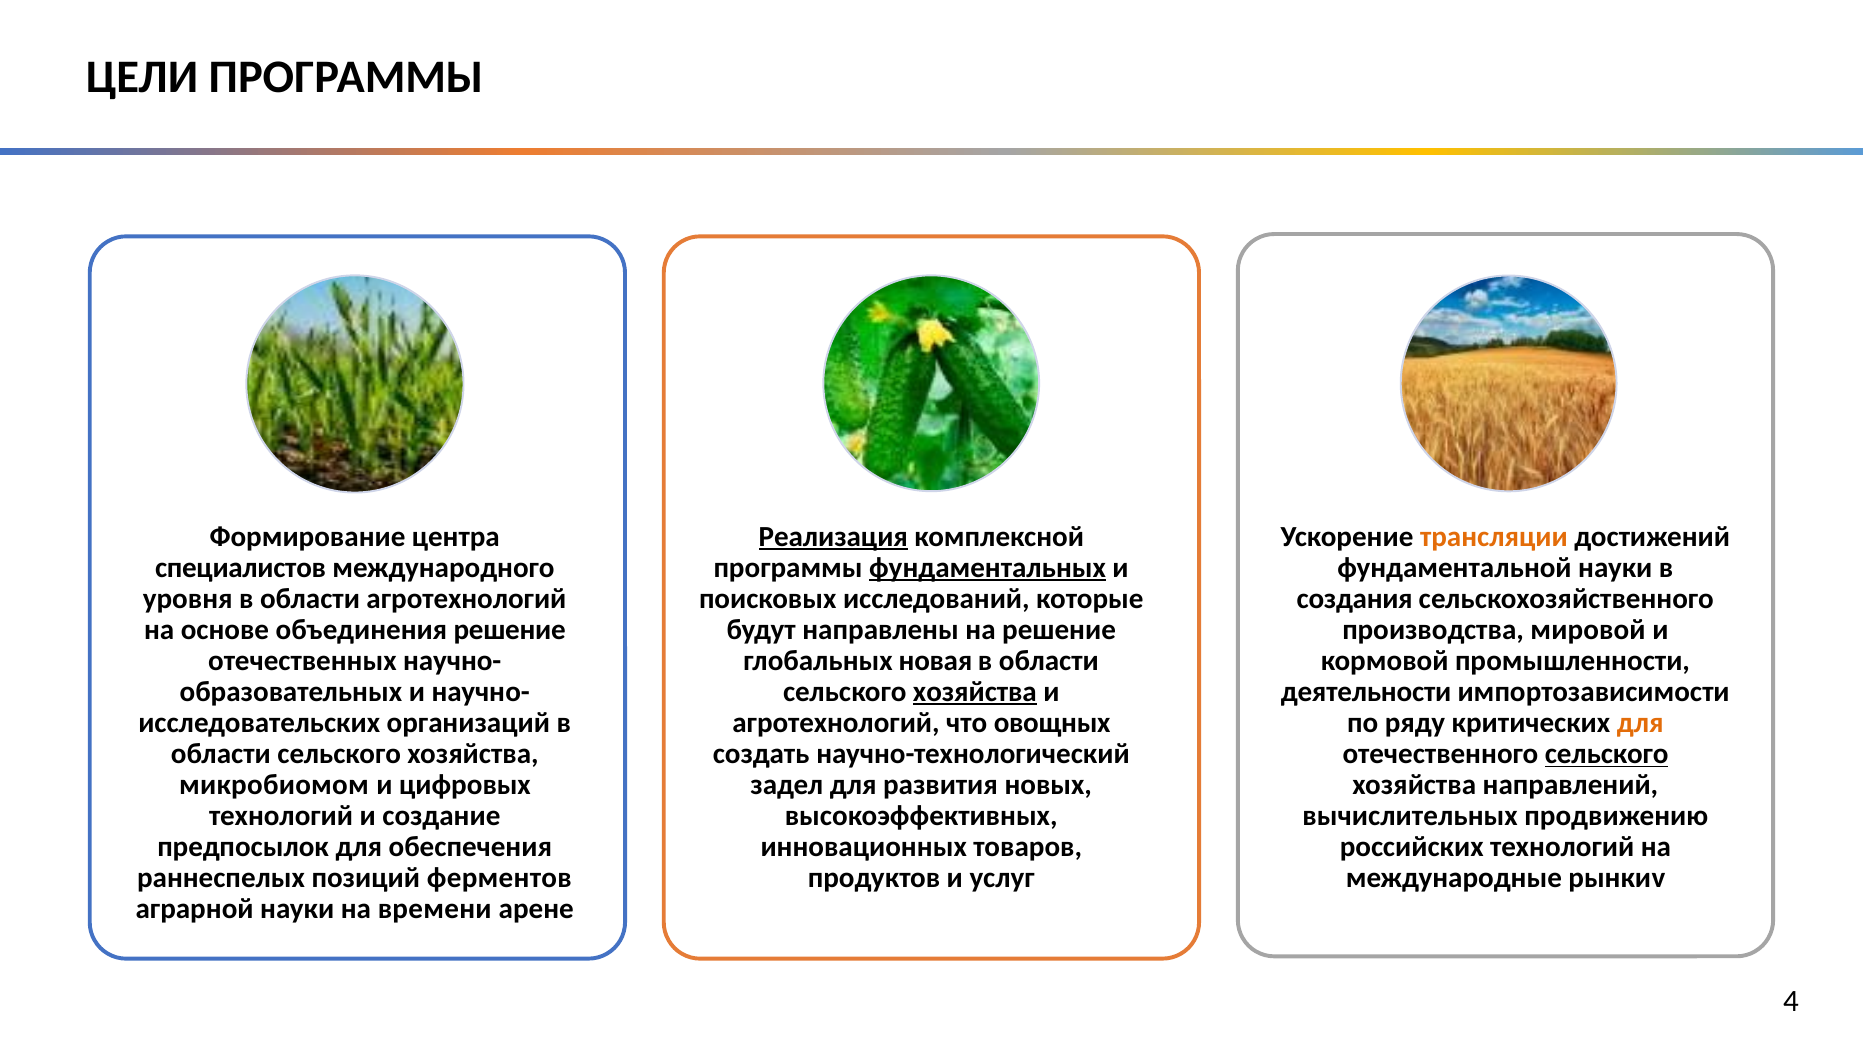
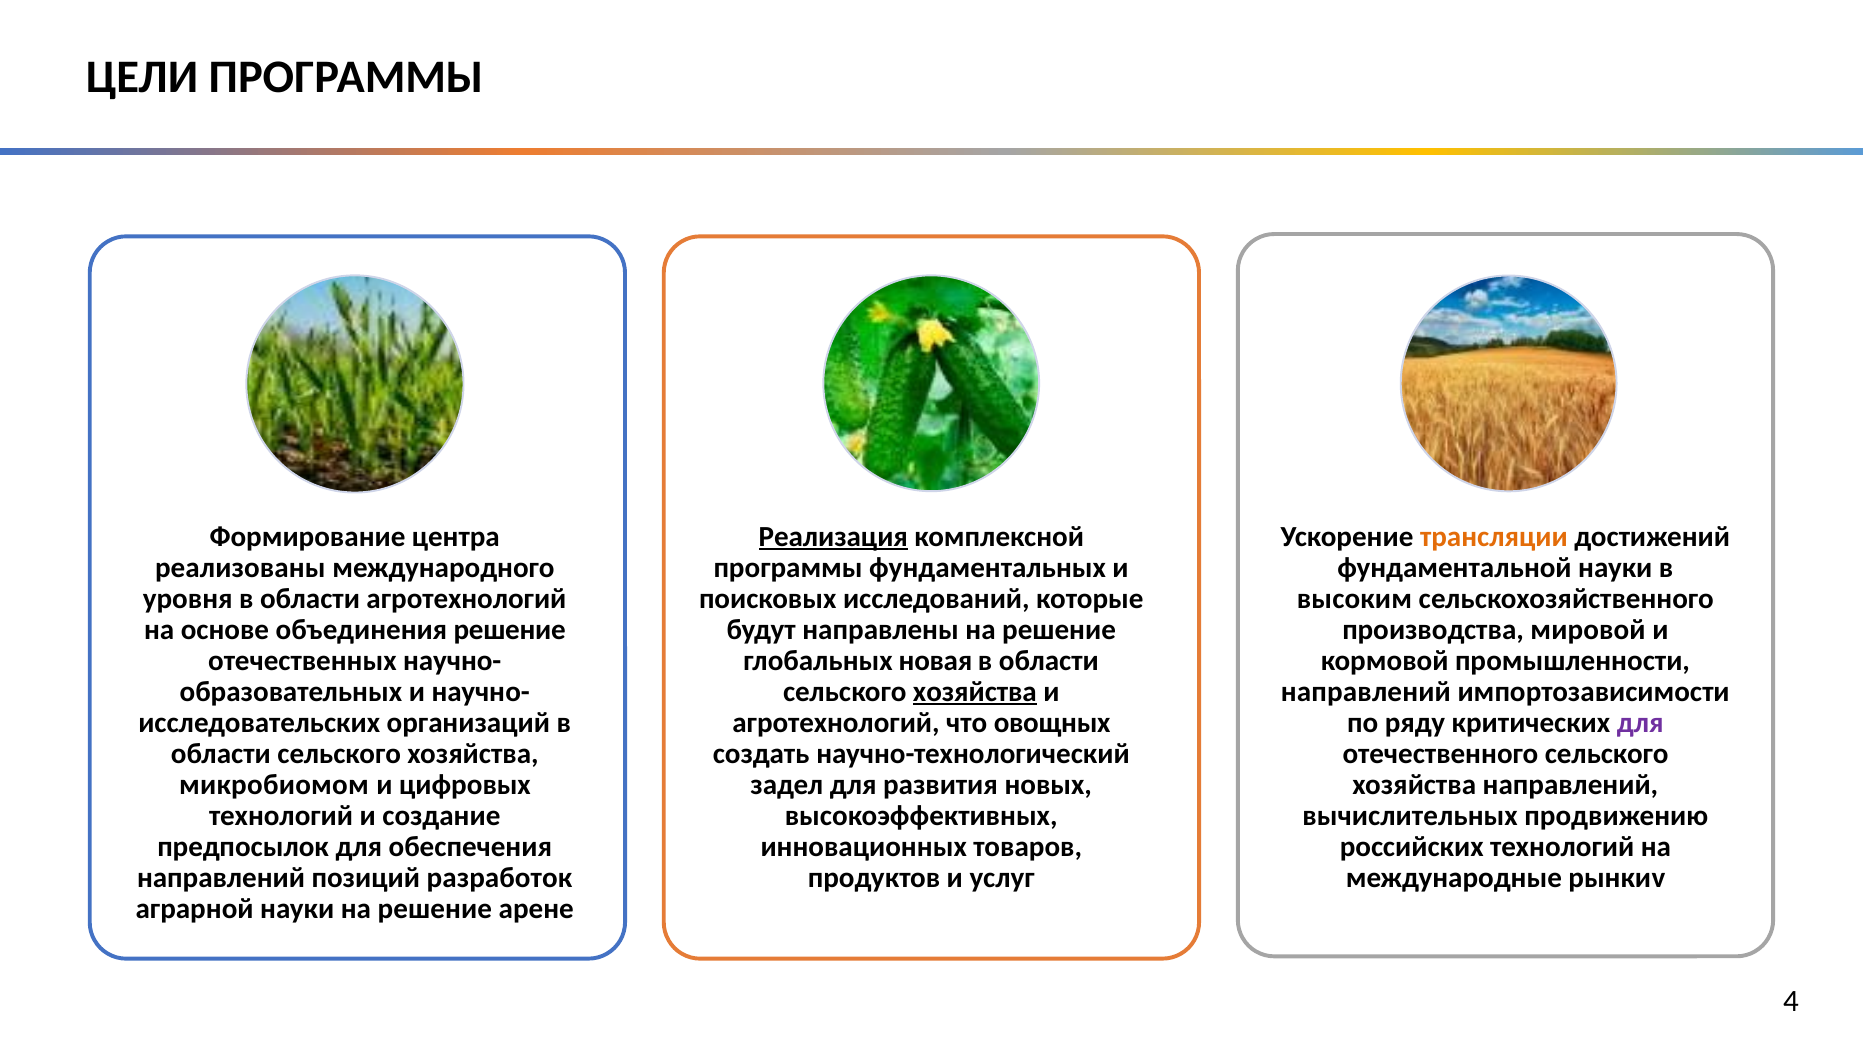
специалистов: специалистов -> реализованы
фундаментальных underline: present -> none
создания: создания -> высоким
деятельности at (1366, 692): деятельности -> направлений
для at (1640, 723) colour: orange -> purple
сельского at (1607, 754) underline: present -> none
раннеспелых at (221, 878): раннеспелых -> направлений
ферментов: ферментов -> разработок
науки на времени: времени -> решение
